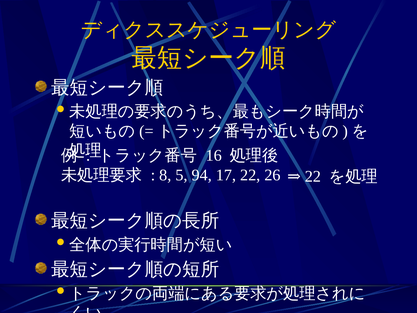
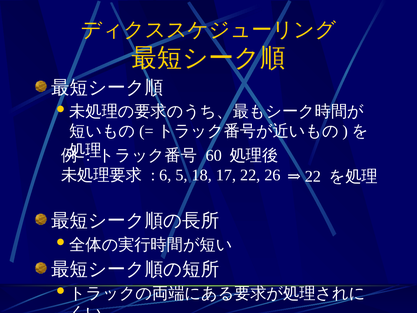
16: 16 -> 60
8: 8 -> 6
94: 94 -> 18
